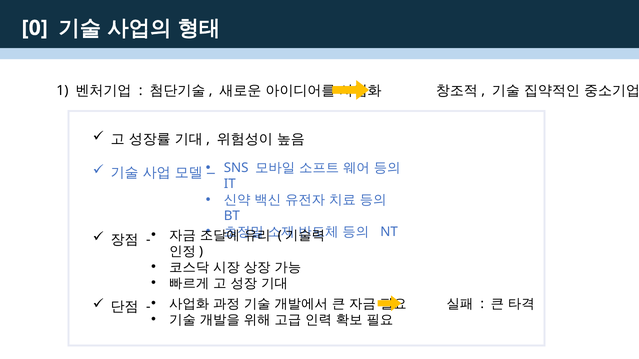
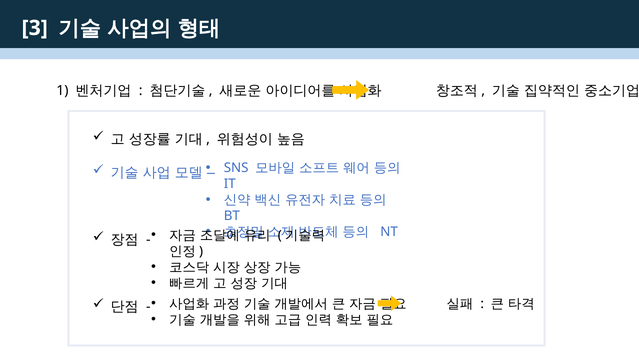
0: 0 -> 3
